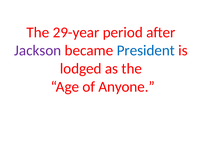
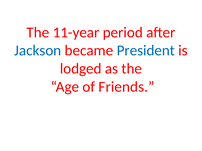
29-year: 29-year -> 11-year
Jackson colour: purple -> blue
Anyone: Anyone -> Friends
